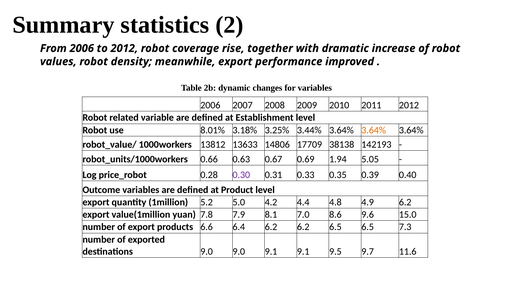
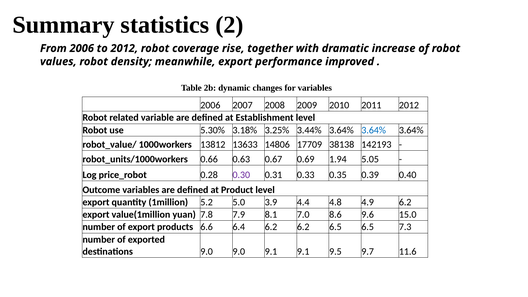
8.01%: 8.01% -> 5.30%
3.64% at (374, 130) colour: orange -> blue
4.2: 4.2 -> 3.9
